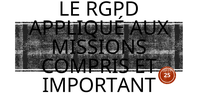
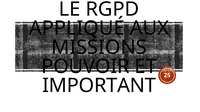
COMPRIS: COMPRIS -> POUVOIR
